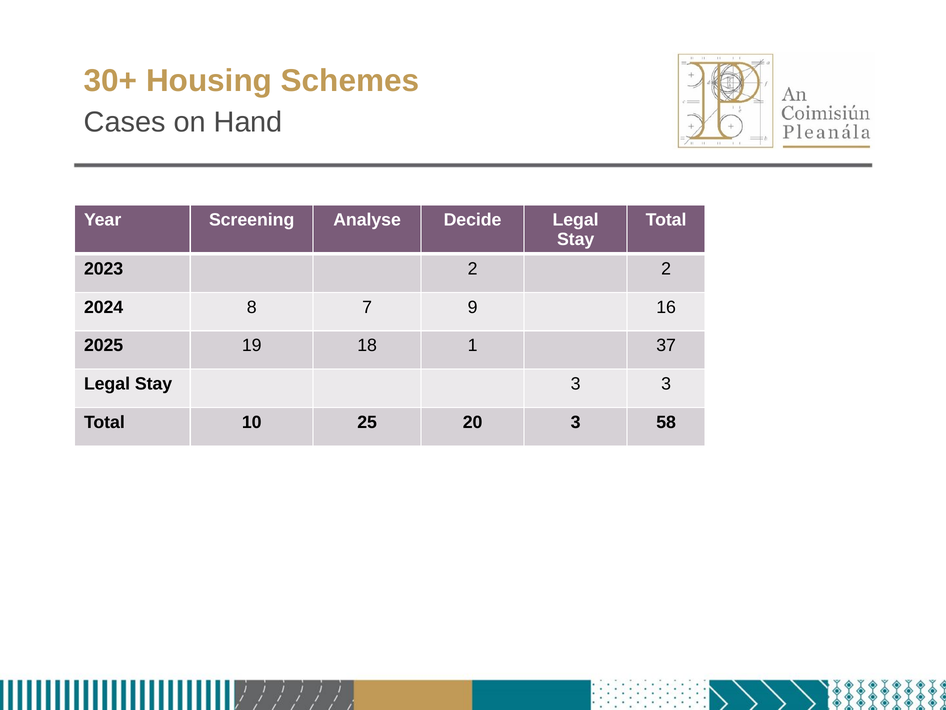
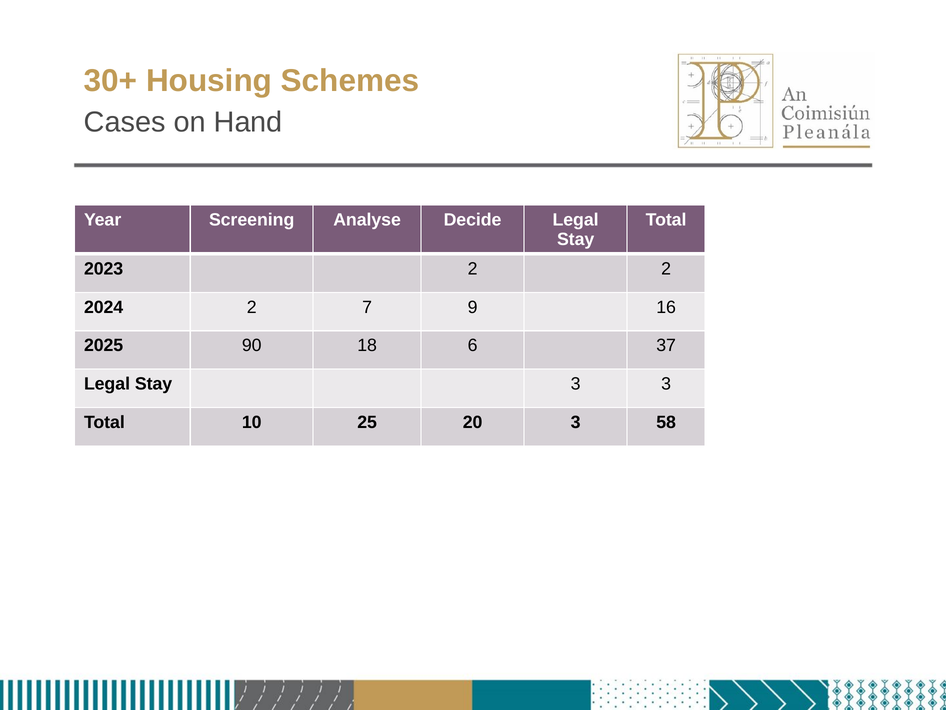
2024 8: 8 -> 2
19: 19 -> 90
1: 1 -> 6
